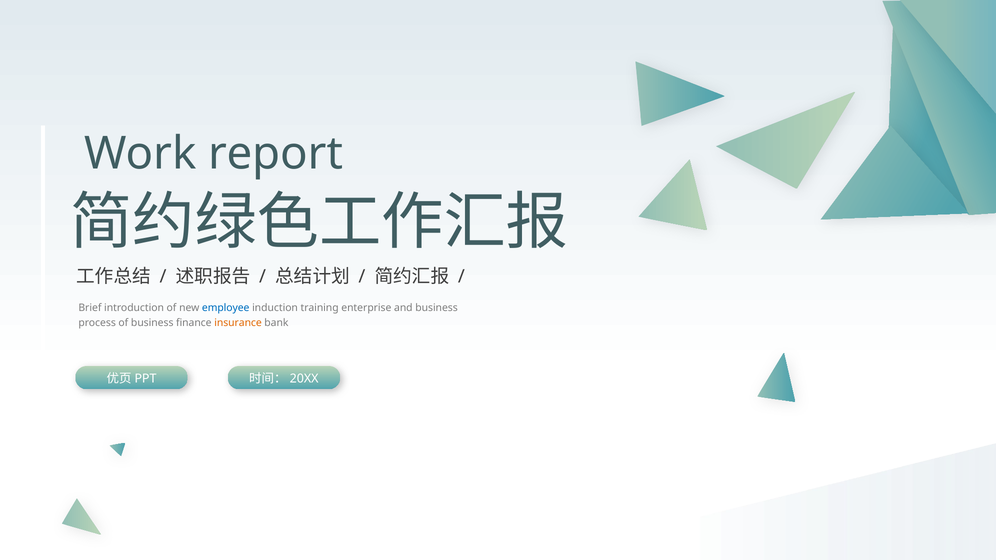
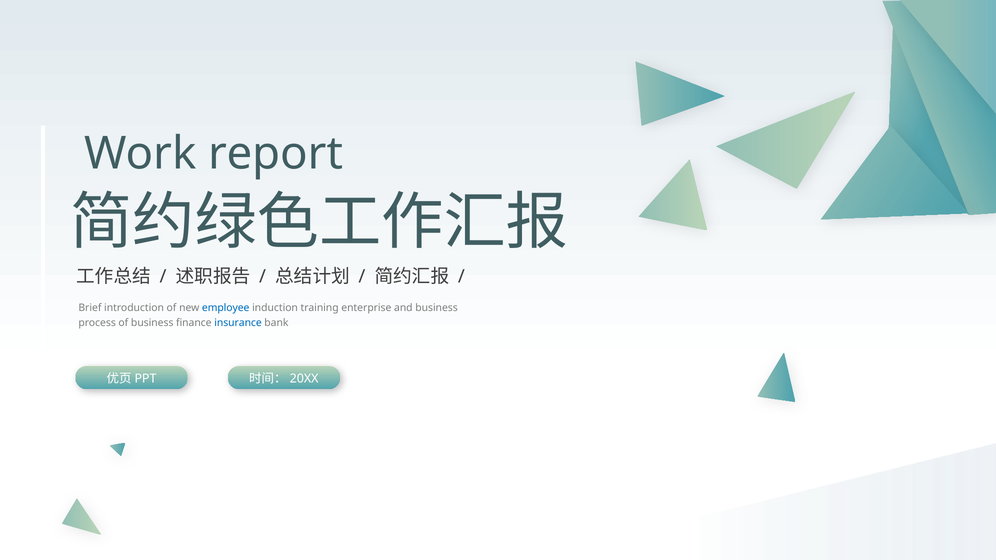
insurance colour: orange -> blue
